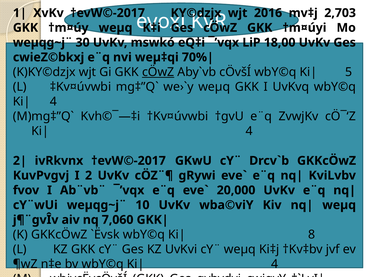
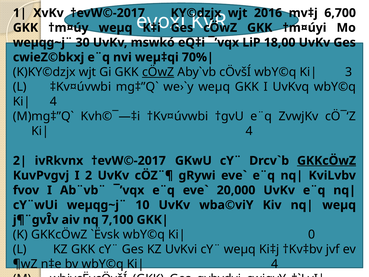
2,703: 2,703 -> 6,700
5: 5 -> 3
GKKcÖwZ at (327, 161) underline: none -> present
7,060: 7,060 -> 7,100
8: 8 -> 0
